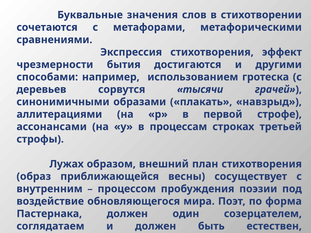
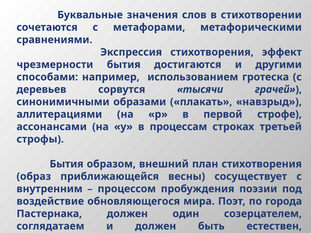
Лужах at (67, 164): Лужах -> Бытия
форма: форма -> города
